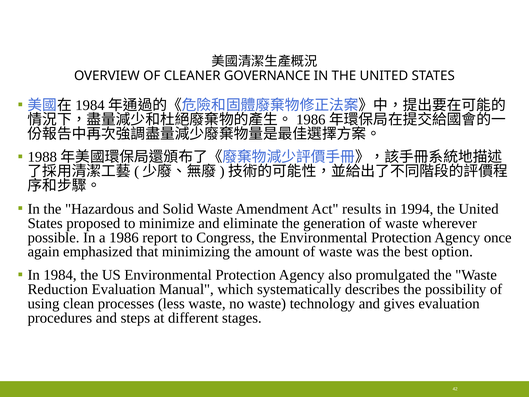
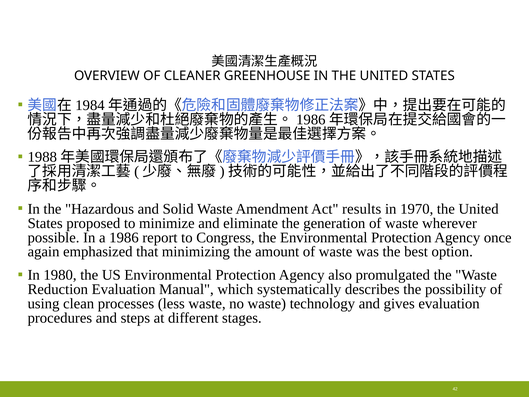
GOVERNANCE: GOVERNANCE -> GREENHOUSE
1994: 1994 -> 1970
1984: 1984 -> 1980
